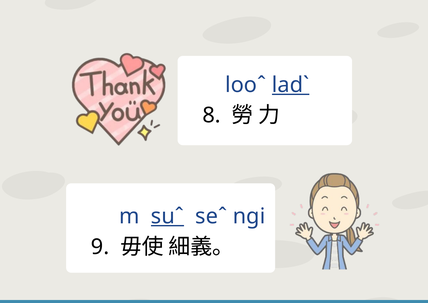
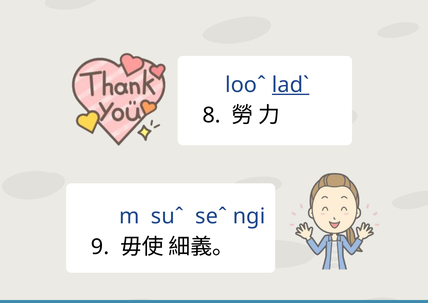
suˆ underline: present -> none
